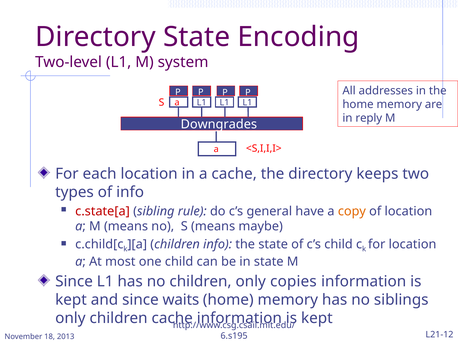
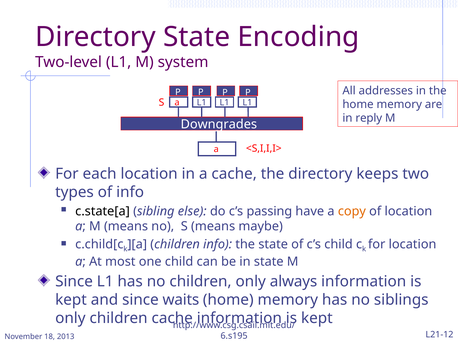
c.state[a colour: red -> black
rule: rule -> else
general: general -> passing
copies: copies -> always
